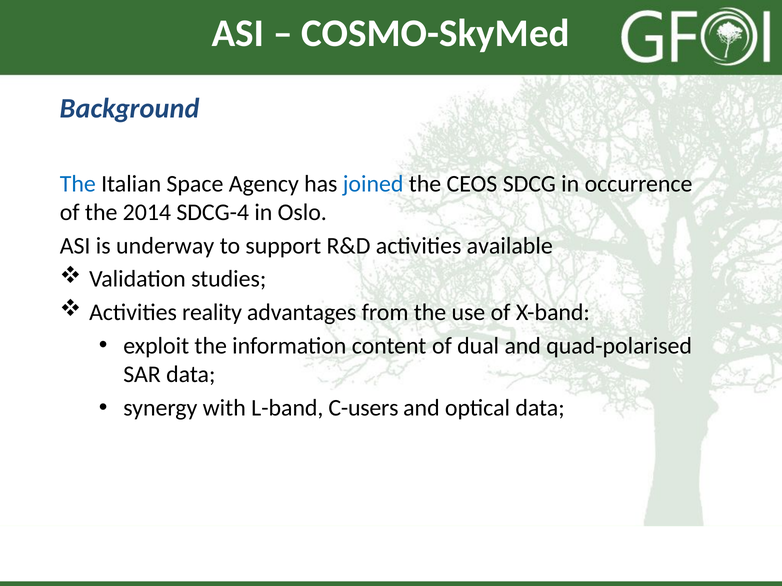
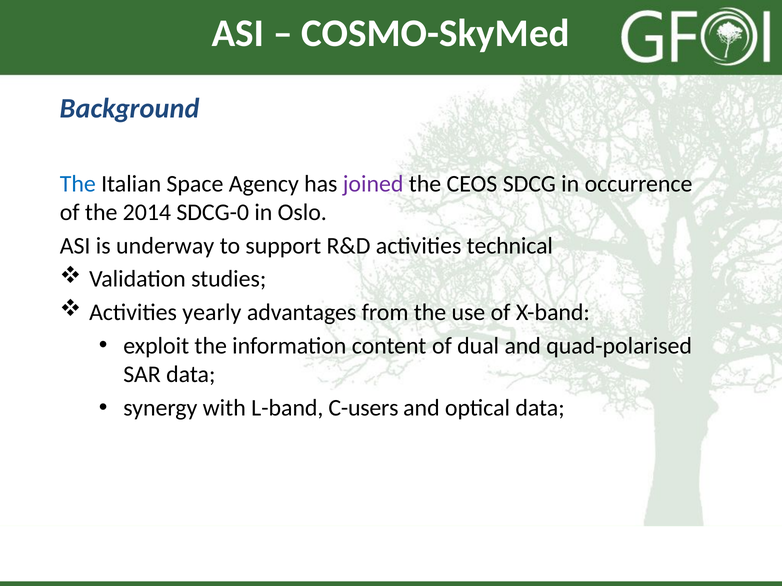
joined colour: blue -> purple
SDCG-4: SDCG-4 -> SDCG-0
available: available -> technical
reality: reality -> yearly
